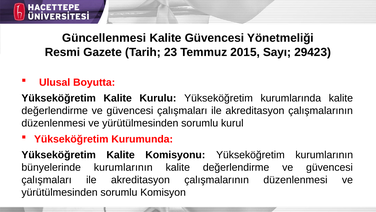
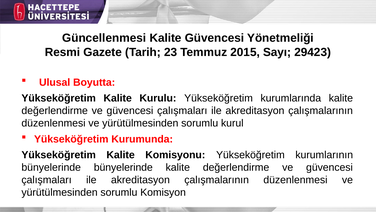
bünyelerinde kurumlarının: kurumlarının -> bünyelerinde
